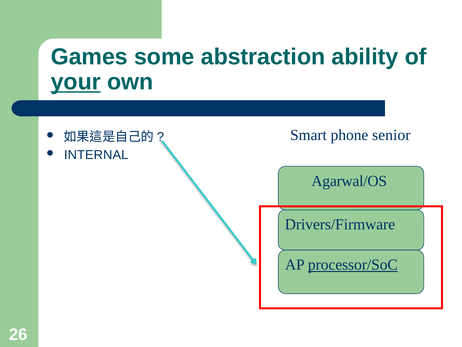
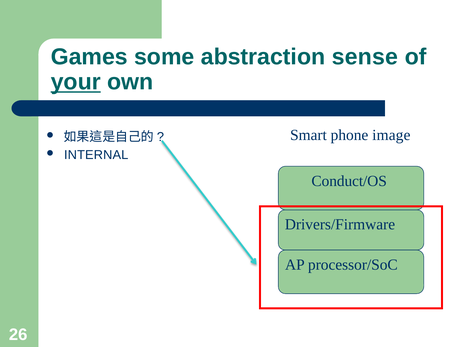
ability: ability -> sense
senior: senior -> image
Agarwal/OS: Agarwal/OS -> Conduct/OS
processor/SoC underline: present -> none
